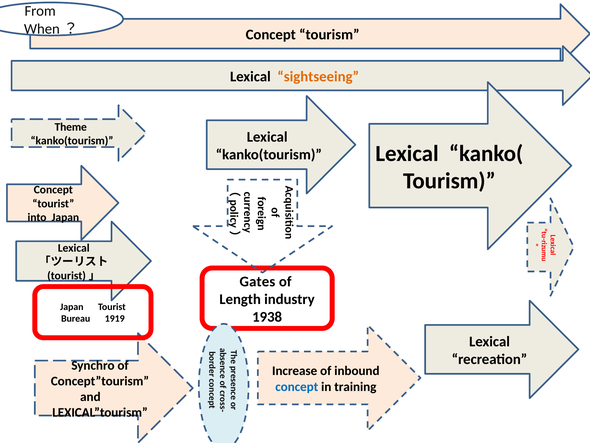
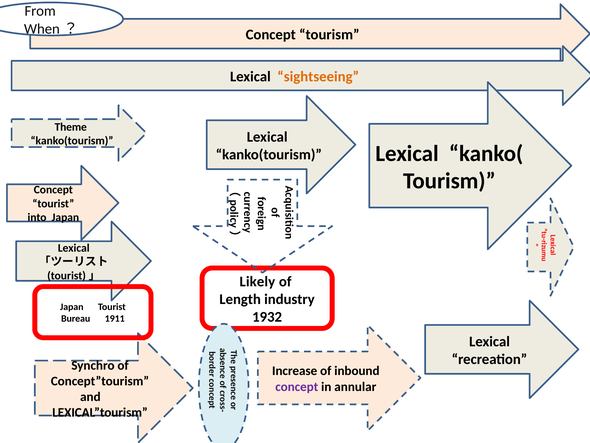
Gates: Gates -> Likely
1938: 1938 -> 1932
1919: 1919 -> 1911
concept at (297, 386) colour: blue -> purple
training: training -> annular
